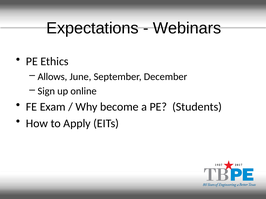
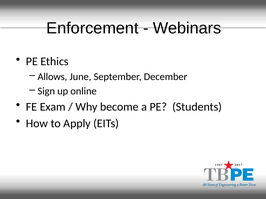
Expectations: Expectations -> Enforcement
